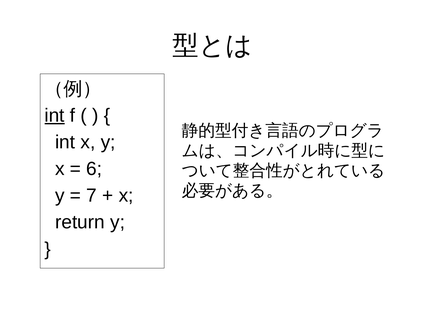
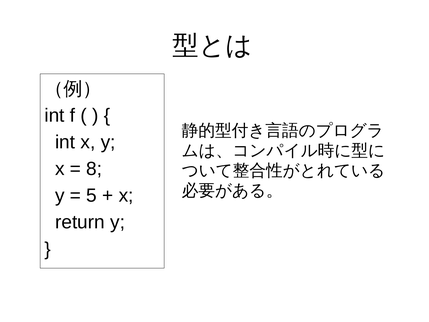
int at (55, 115) underline: present -> none
6: 6 -> 8
7: 7 -> 5
